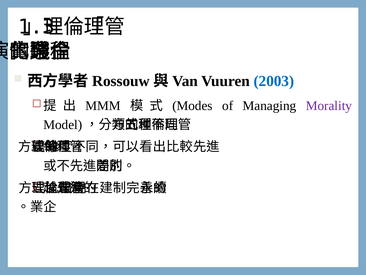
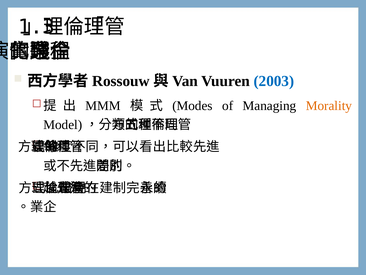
Morality colour: purple -> orange
